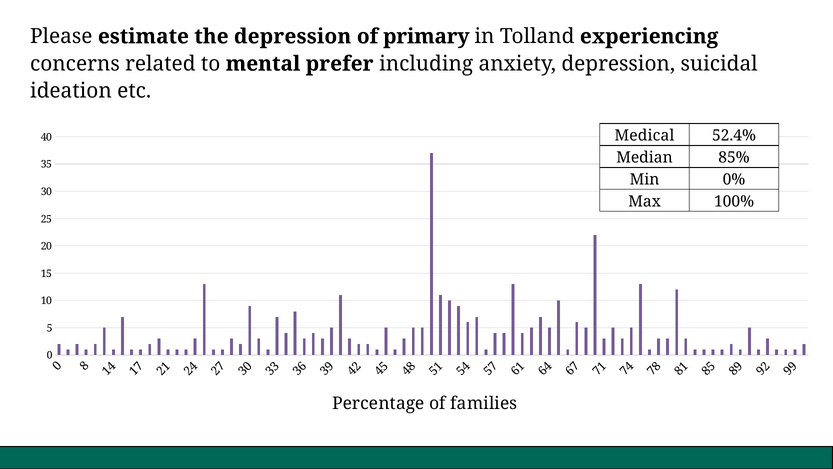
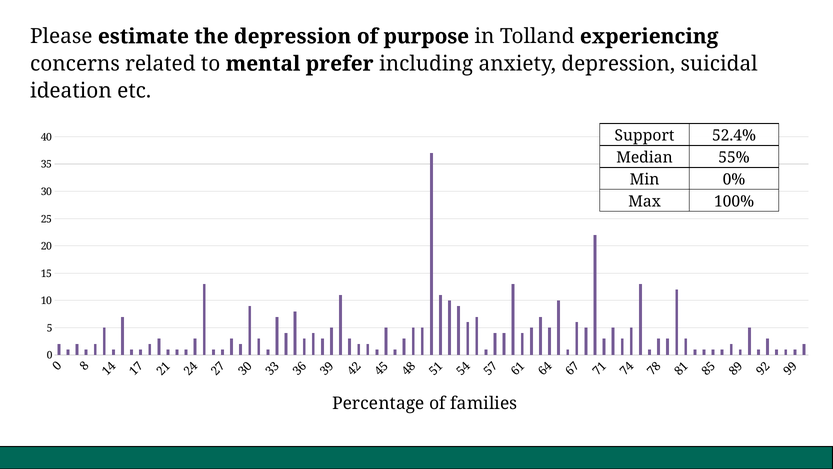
primary: primary -> purpose
Medical: Medical -> Support
85%: 85% -> 55%
